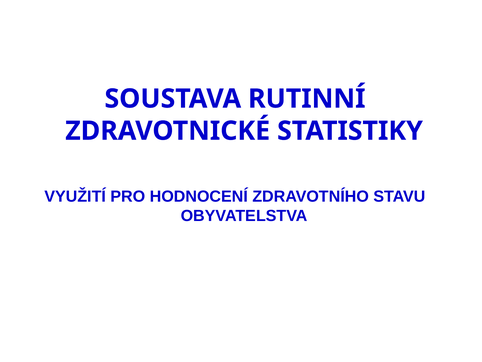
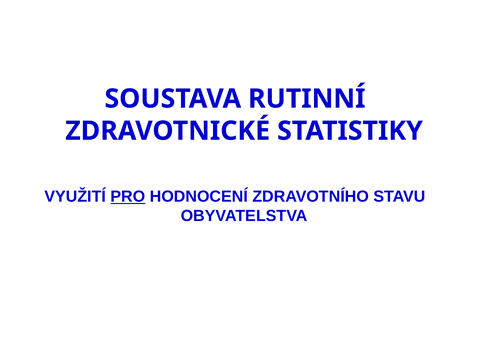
PRO underline: none -> present
